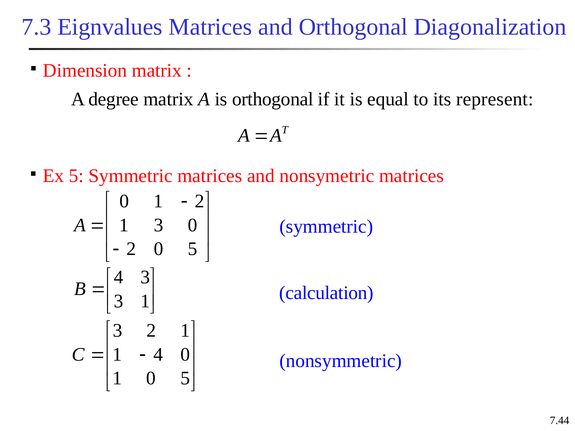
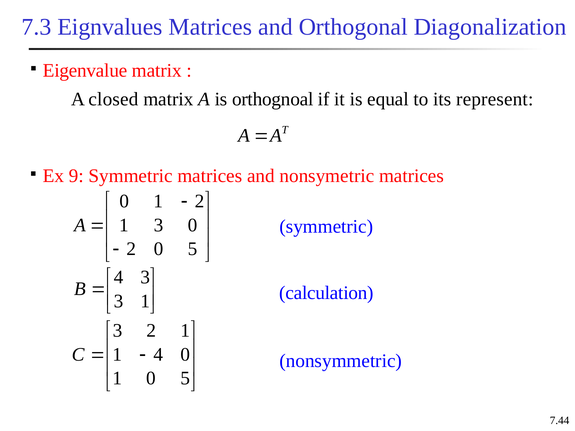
Dimension: Dimension -> Eigenvalue
degree: degree -> closed
is orthogonal: orthogonal -> orthognoal
Ex 5: 5 -> 9
